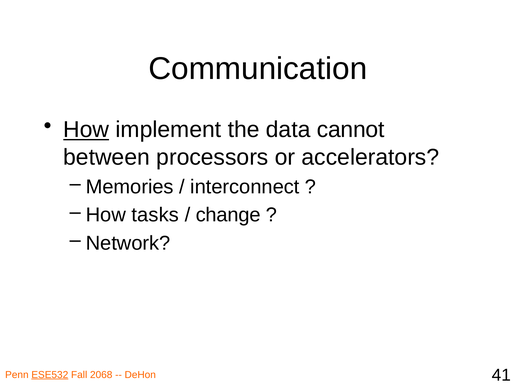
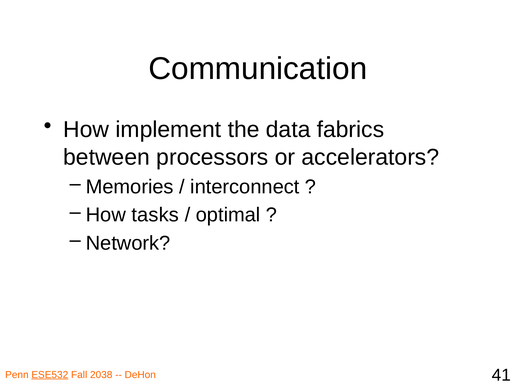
How at (86, 130) underline: present -> none
cannot: cannot -> fabrics
change: change -> optimal
2068: 2068 -> 2038
